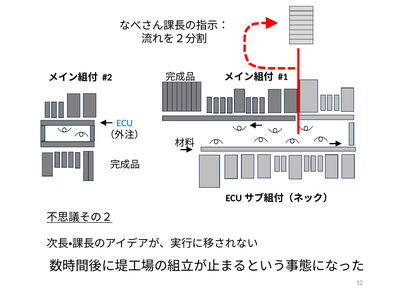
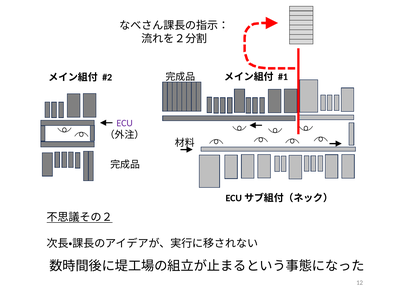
ECU colour: blue -> purple
